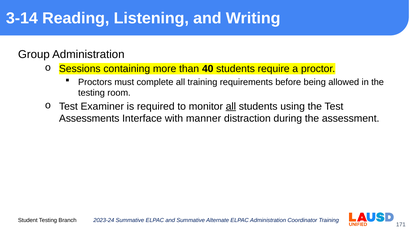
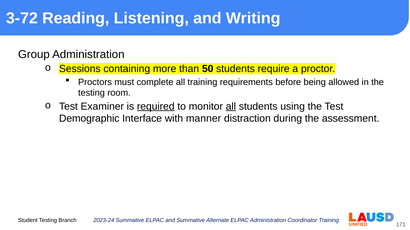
3-14: 3-14 -> 3-72
40: 40 -> 50
required underline: none -> present
Assessments: Assessments -> Demographic
